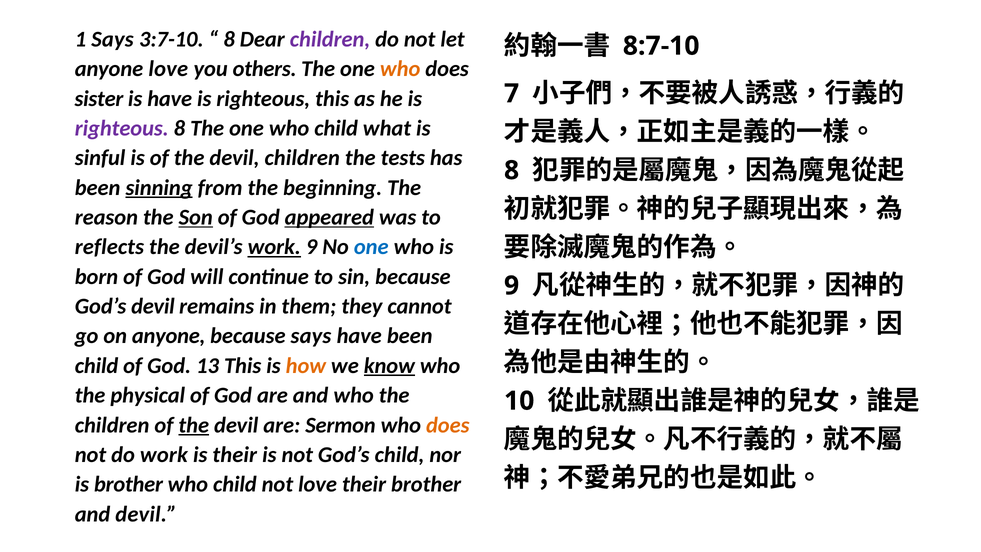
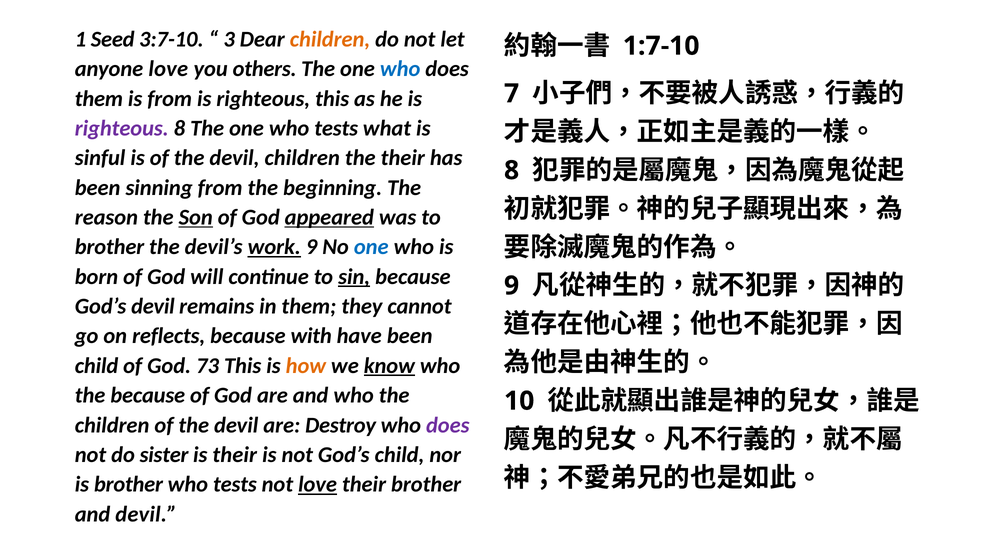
1 Says: Says -> Seed
8 at (229, 39): 8 -> 3
children at (330, 39) colour: purple -> orange
8:7-10: 8:7-10 -> 1:7-10
who at (400, 69) colour: orange -> blue
sister at (99, 99): sister -> them
is have: have -> from
one who child: child -> tests
the tests: tests -> their
sinning underline: present -> none
reflects at (109, 247): reflects -> brother
sin underline: none -> present
on anyone: anyone -> reflects
because says: says -> with
13: 13 -> 73
the physical: physical -> because
the at (194, 425) underline: present -> none
Sermon: Sermon -> Destroy
does at (448, 425) colour: orange -> purple
do work: work -> sister
child at (235, 484): child -> tests
love at (318, 484) underline: none -> present
